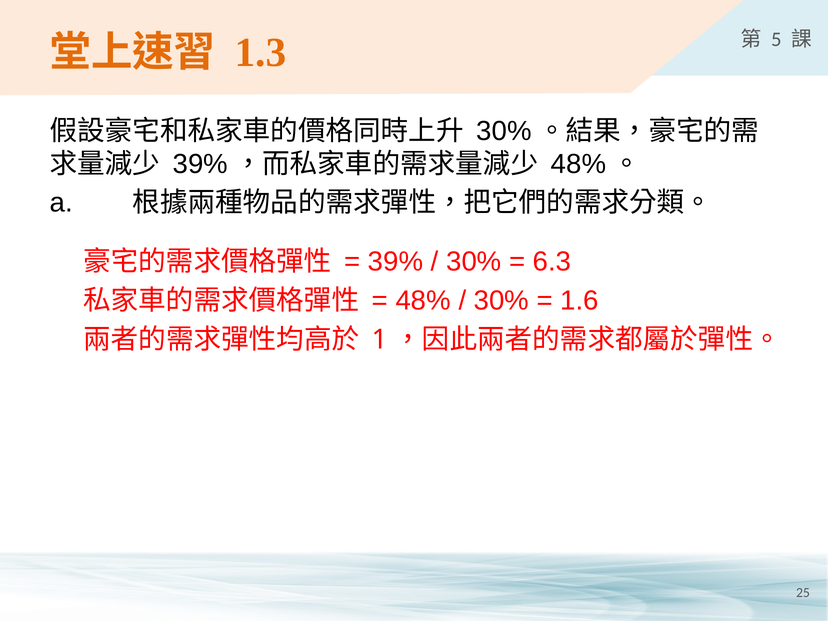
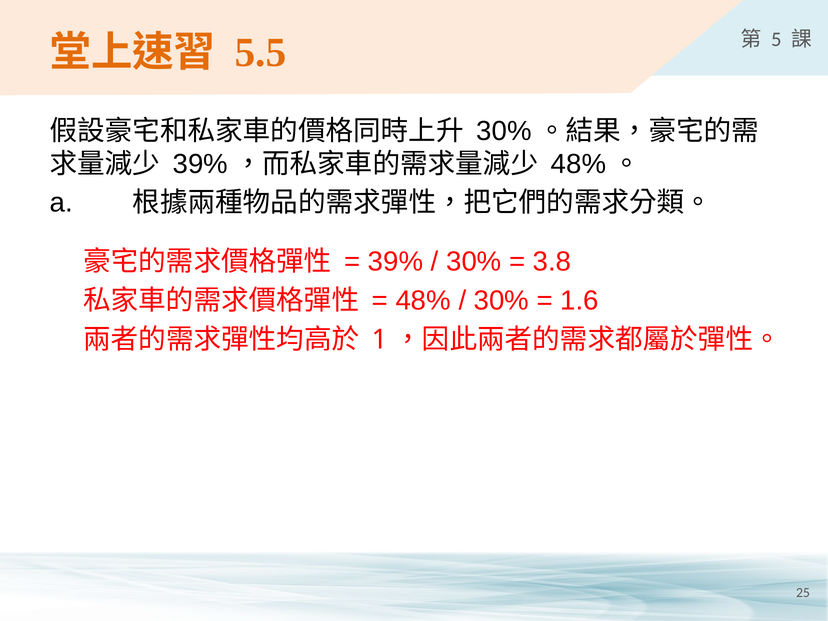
1.3: 1.3 -> 5.5
6.3: 6.3 -> 3.8
